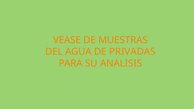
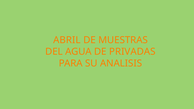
VEASE: VEASE -> ABRIL
